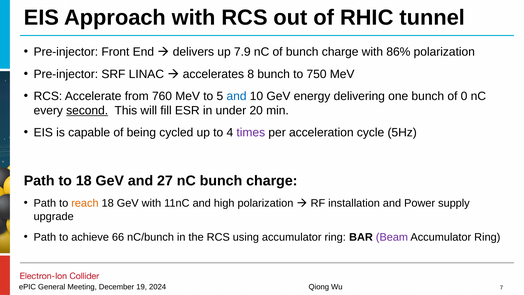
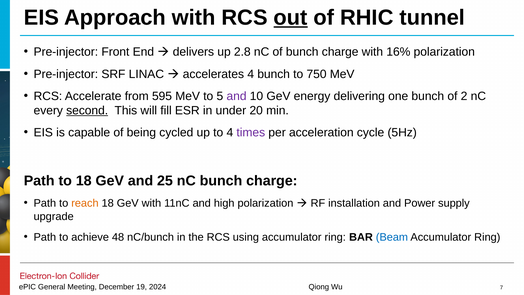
out underline: none -> present
7.9: 7.9 -> 2.8
86%: 86% -> 16%
accelerates 8: 8 -> 4
760: 760 -> 595
and at (237, 96) colour: blue -> purple
0: 0 -> 2
27: 27 -> 25
66: 66 -> 48
Beam colour: purple -> blue
